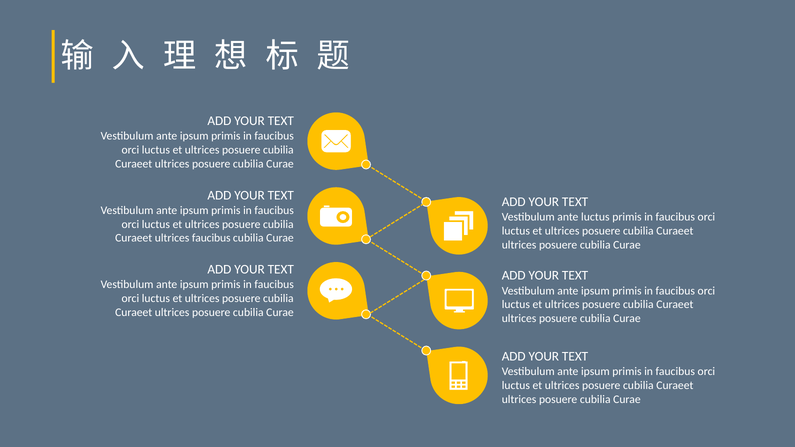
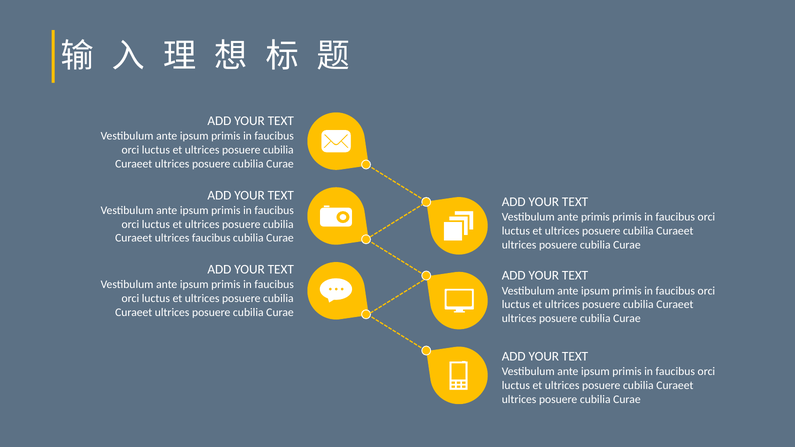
ante luctus: luctus -> primis
